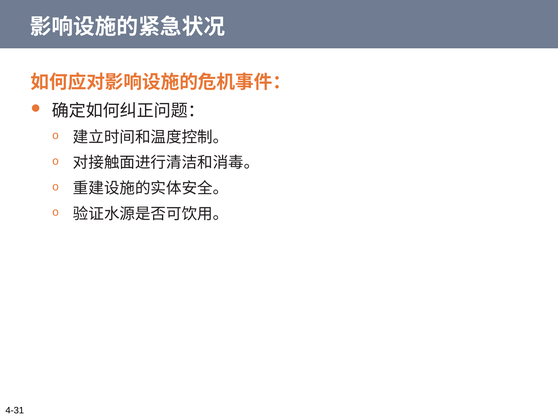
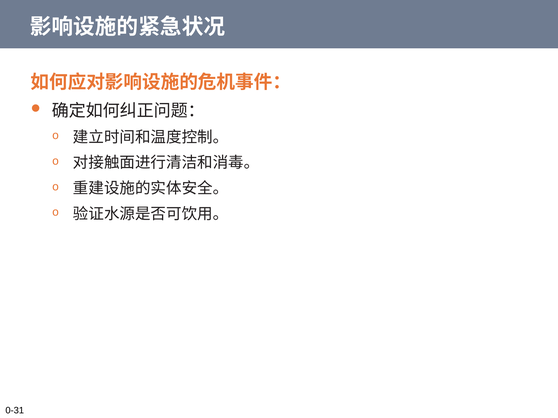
4-31: 4-31 -> 0-31
